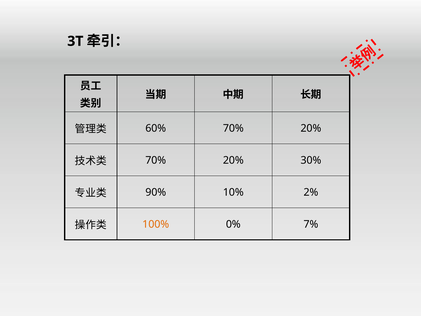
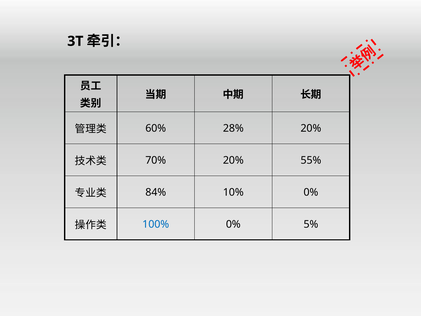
60% 70%: 70% -> 28%
30%: 30% -> 55%
90%: 90% -> 84%
10% 2%: 2% -> 0%
100% colour: orange -> blue
7%: 7% -> 5%
